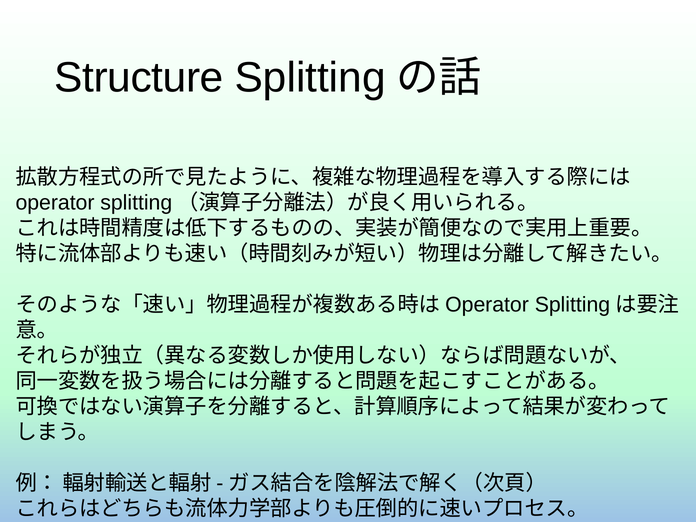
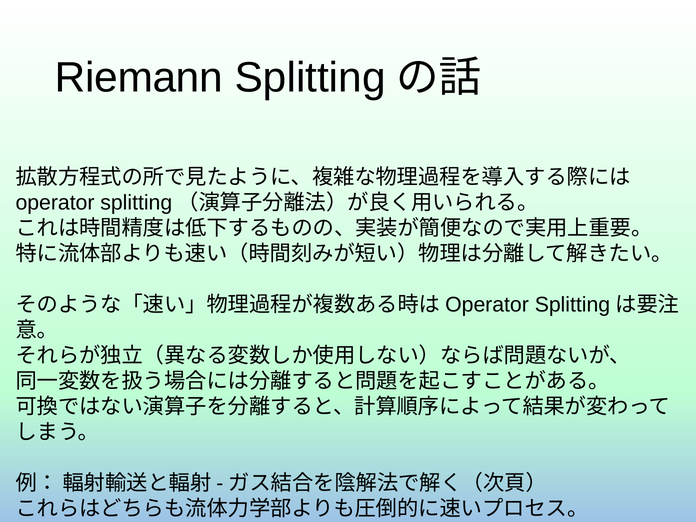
Structure: Structure -> Riemann
